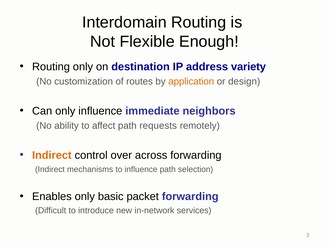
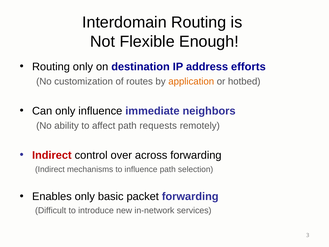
variety: variety -> efforts
design: design -> hotbed
Indirect at (52, 155) colour: orange -> red
